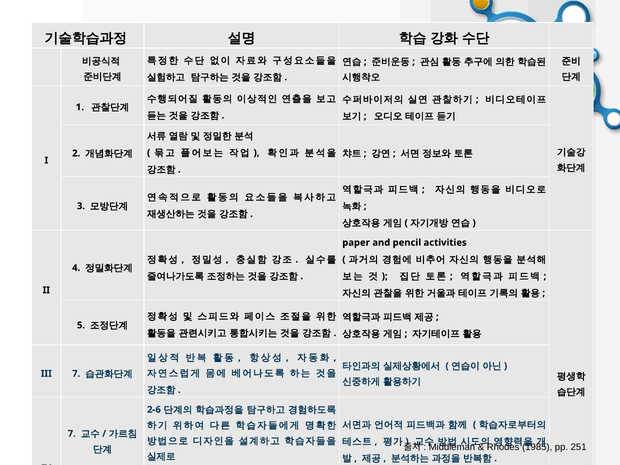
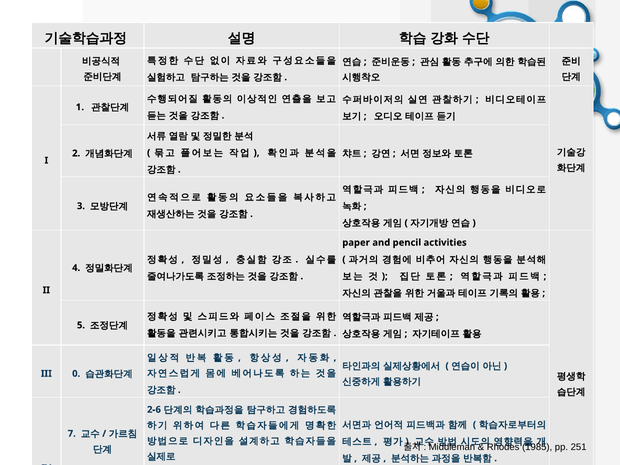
III 7: 7 -> 0
